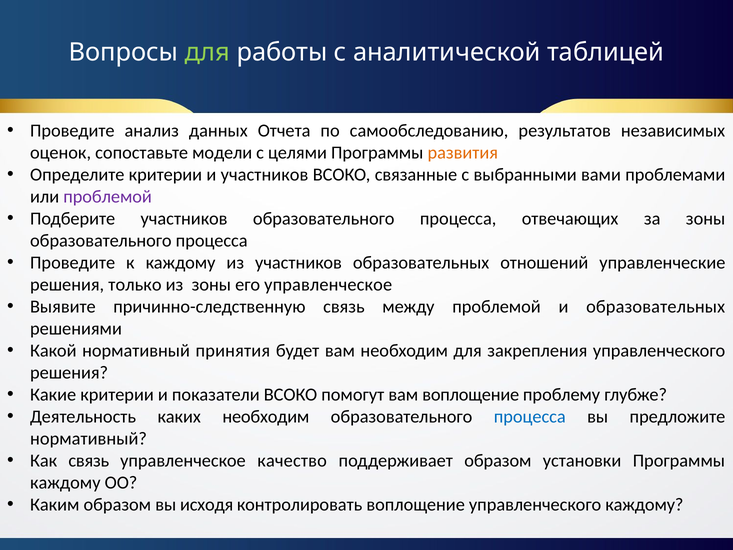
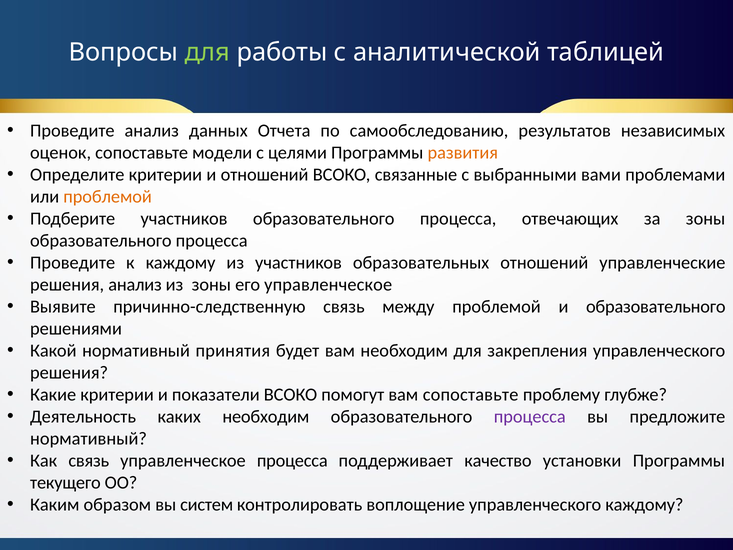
и участников: участников -> отношений
проблемой at (108, 197) colour: purple -> orange
решения только: только -> анализ
и образовательных: образовательных -> образовательного
вам воплощение: воплощение -> сопоставьте
процесса at (530, 417) colour: blue -> purple
управленческое качество: качество -> процесса
поддерживает образом: образом -> качество
каждому at (65, 483): каждому -> текущего
исходя: исходя -> систем
